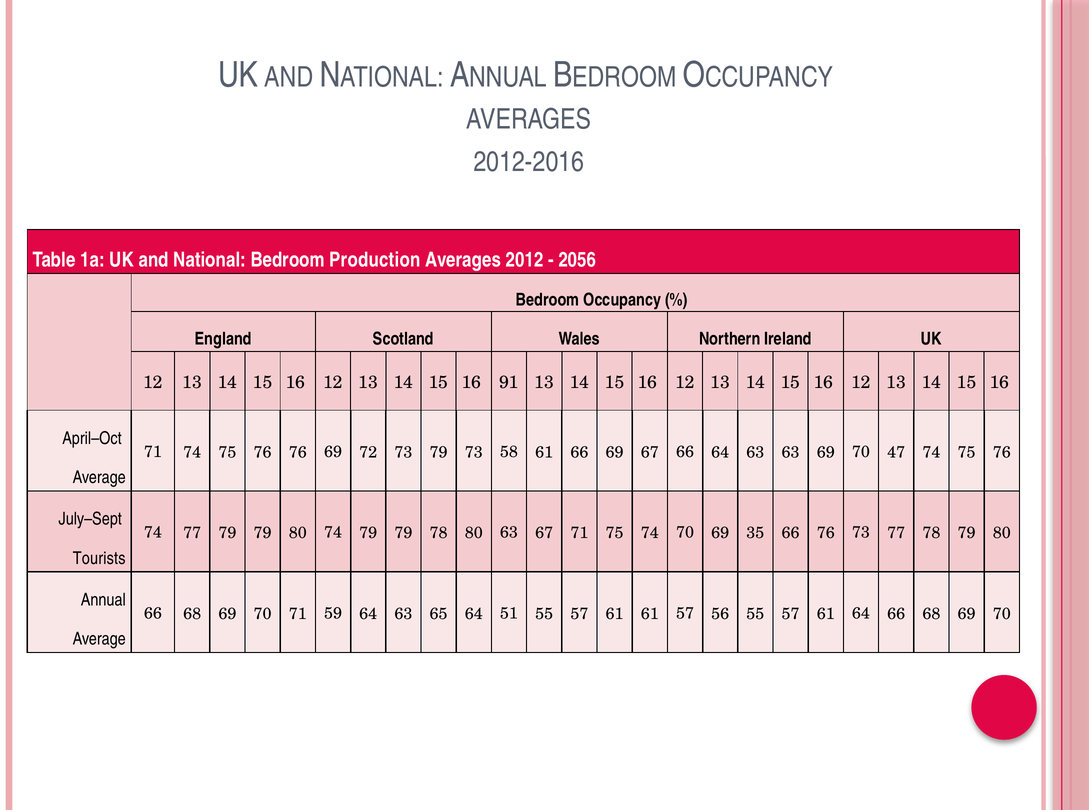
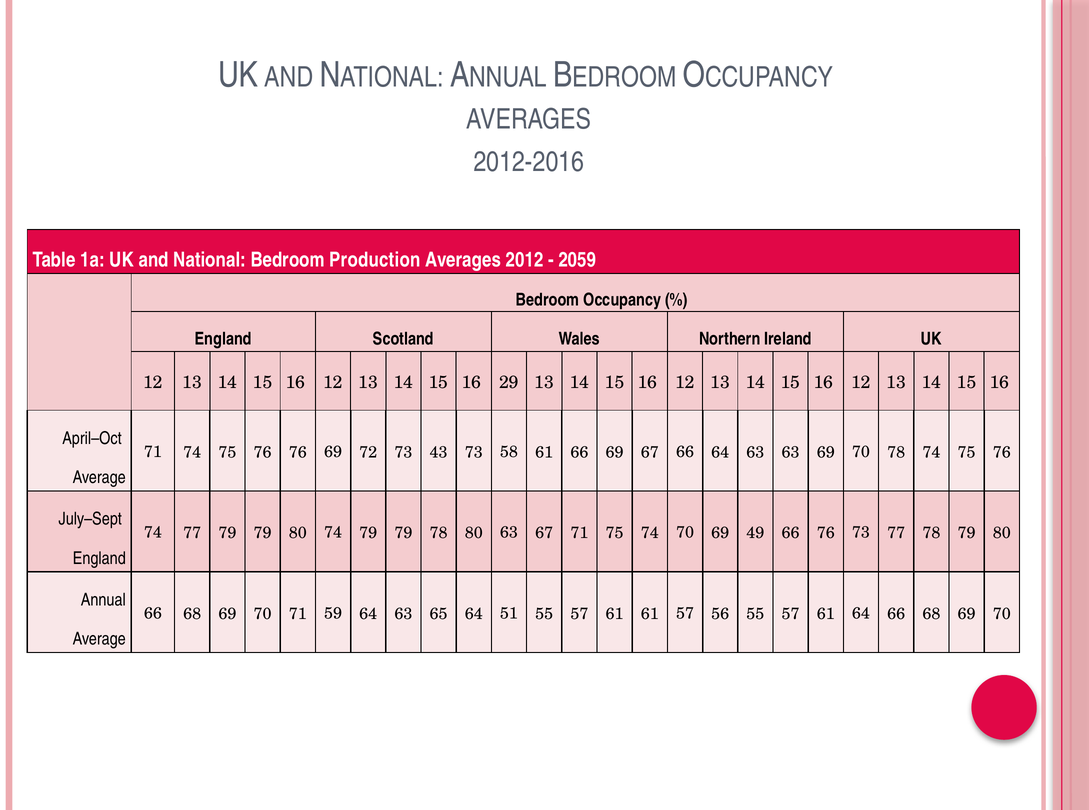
2056: 2056 -> 2059
91: 91 -> 29
73 79: 79 -> 43
70 47: 47 -> 78
35: 35 -> 49
Tourists at (99, 558): Tourists -> England
